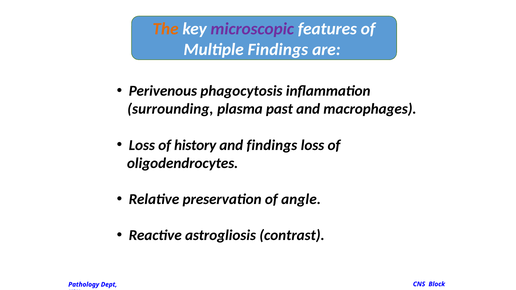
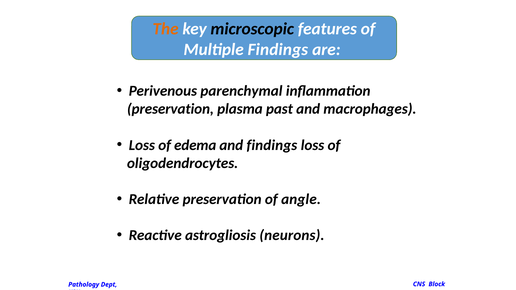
microscopic colour: purple -> black
phagocytosis: phagocytosis -> parenchymal
surrounding at (170, 109): surrounding -> preservation
history: history -> edema
contrast: contrast -> neurons
